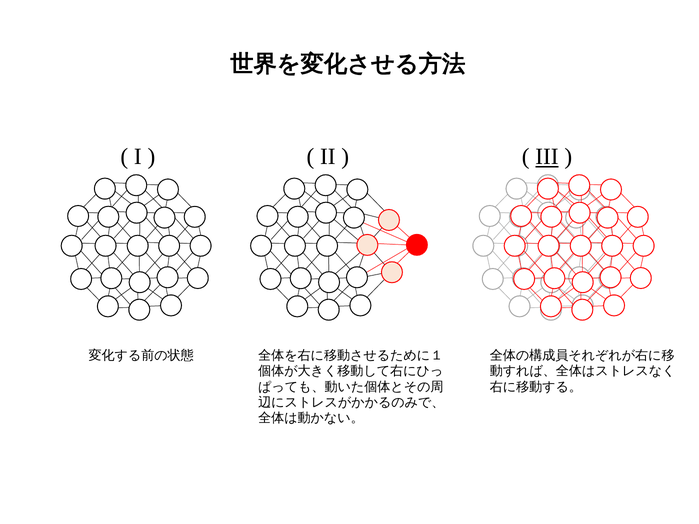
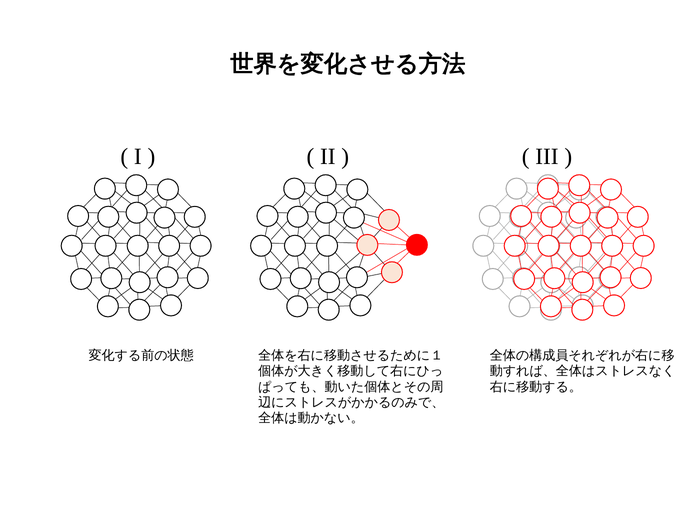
III underline: present -> none
